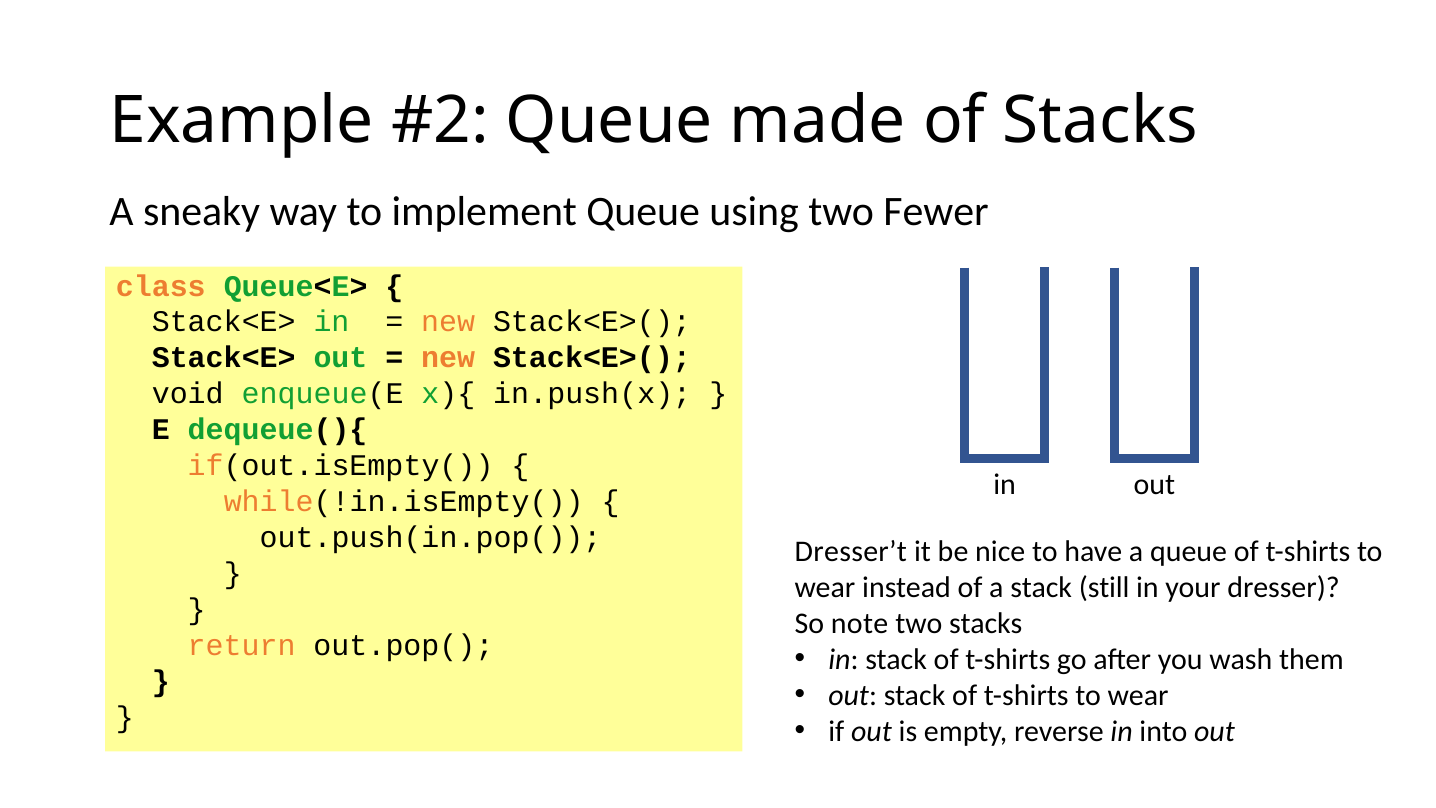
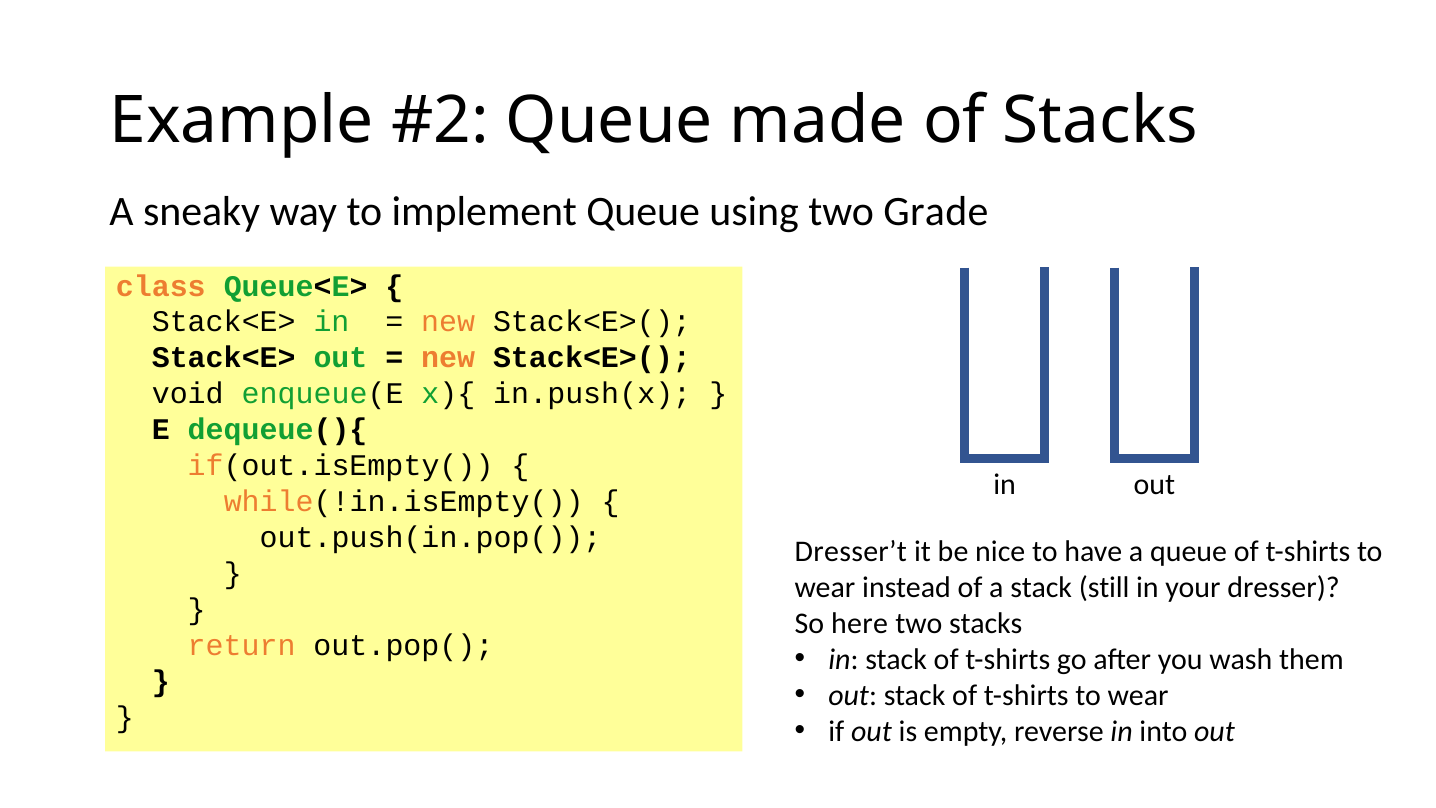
Fewer: Fewer -> Grade
note: note -> here
